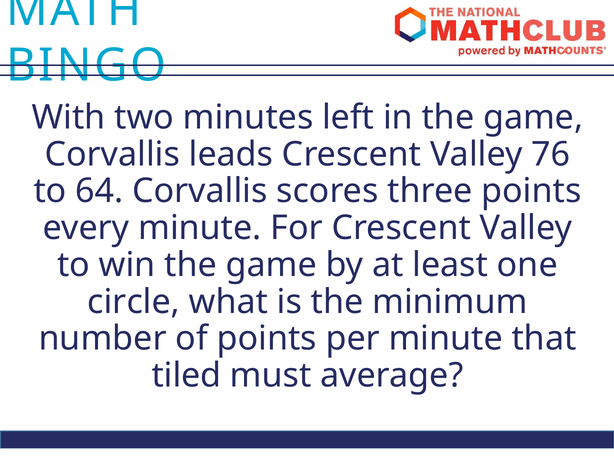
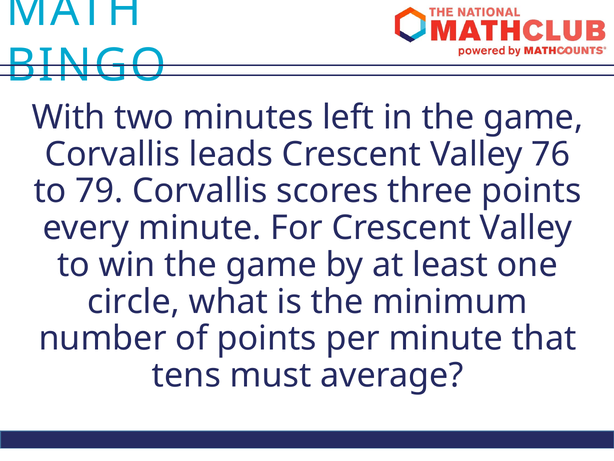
64: 64 -> 79
tiled: tiled -> tens
